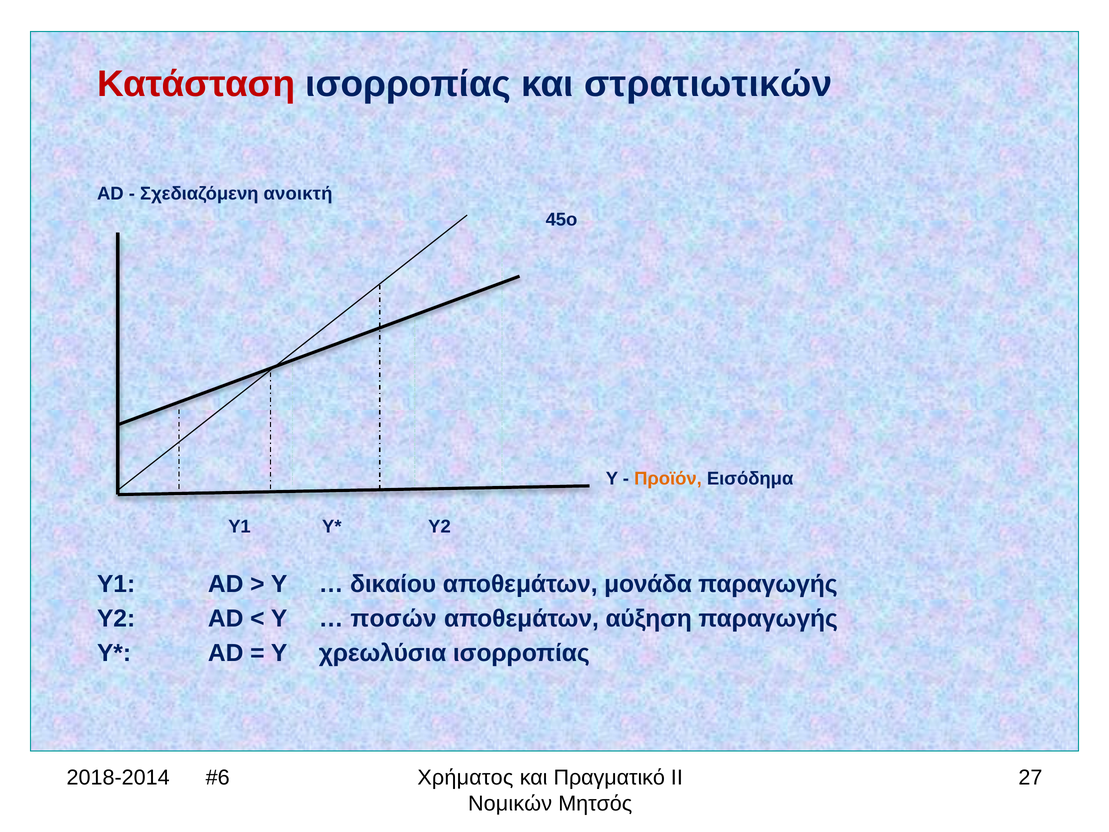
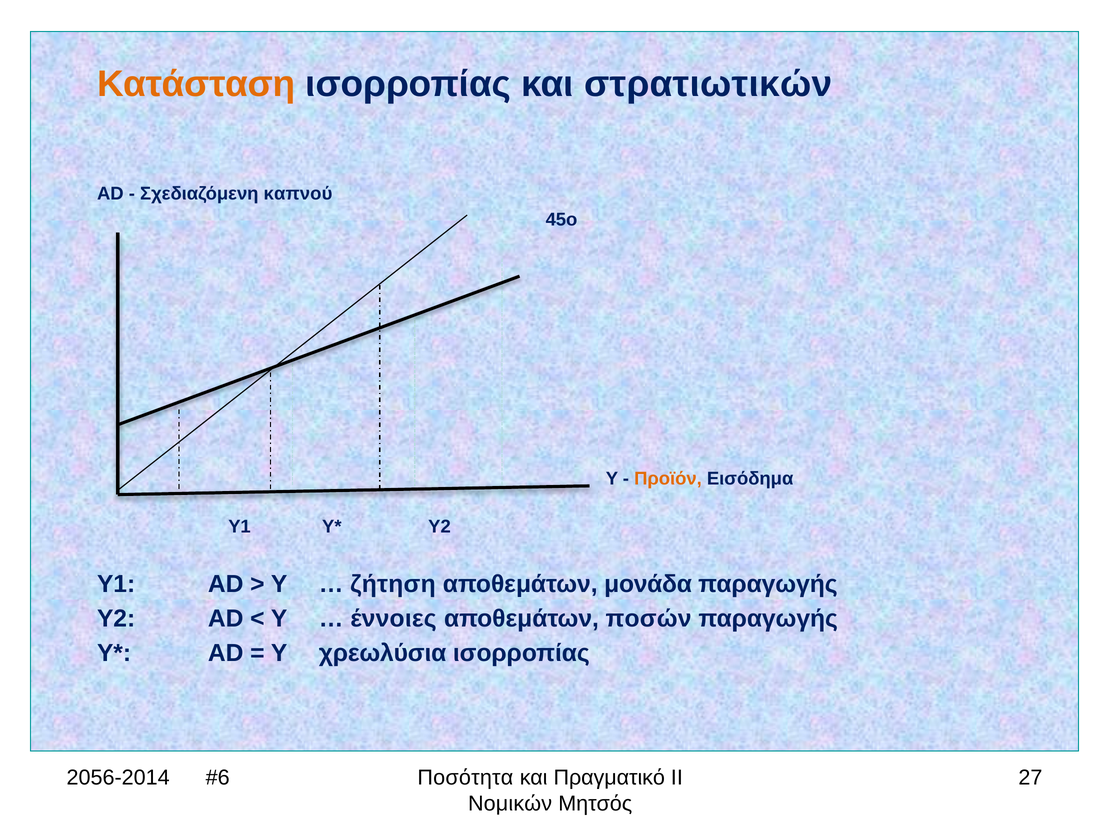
Κατάσταση colour: red -> orange
ανοικτή: ανοικτή -> καπνού
δικαίου: δικαίου -> ζήτηση
ποσών: ποσών -> έννοιες
αύξηση: αύξηση -> ποσών
2018-2014: 2018-2014 -> 2056-2014
Χρήματος: Χρήματος -> Ποσότητα
